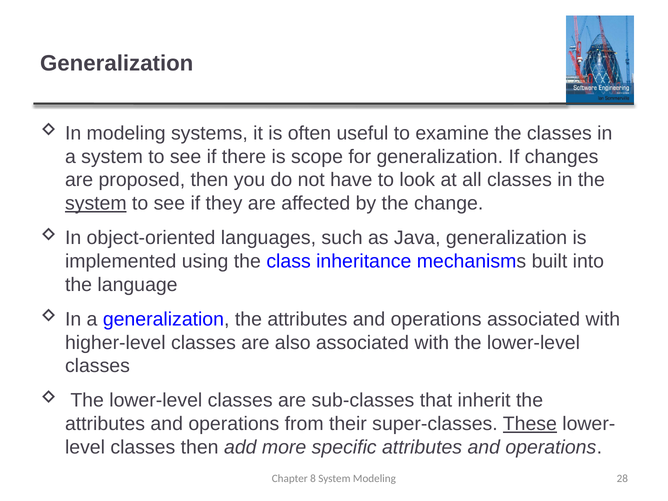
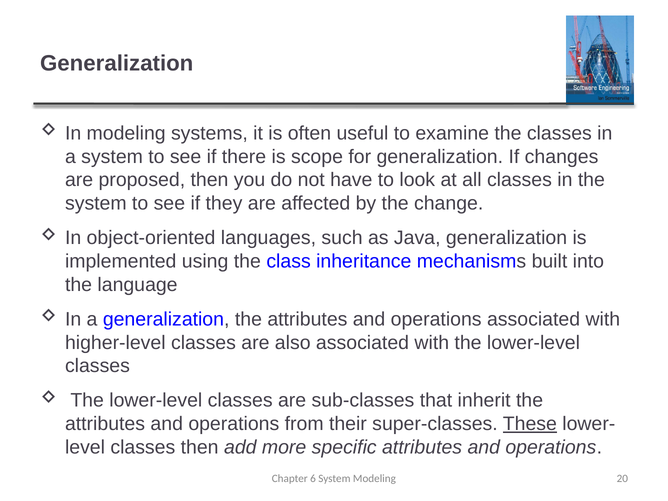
system at (96, 203) underline: present -> none
8: 8 -> 6
28: 28 -> 20
